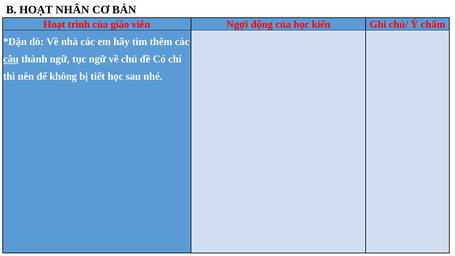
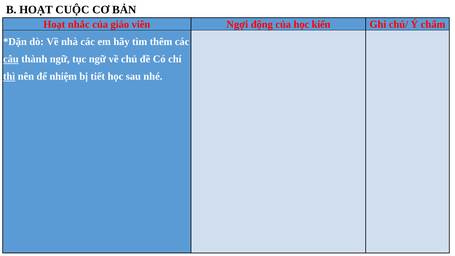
NHÂN: NHÂN -> CUỘC
trình: trình -> nhắc
thì underline: none -> present
không: không -> nhiệm
